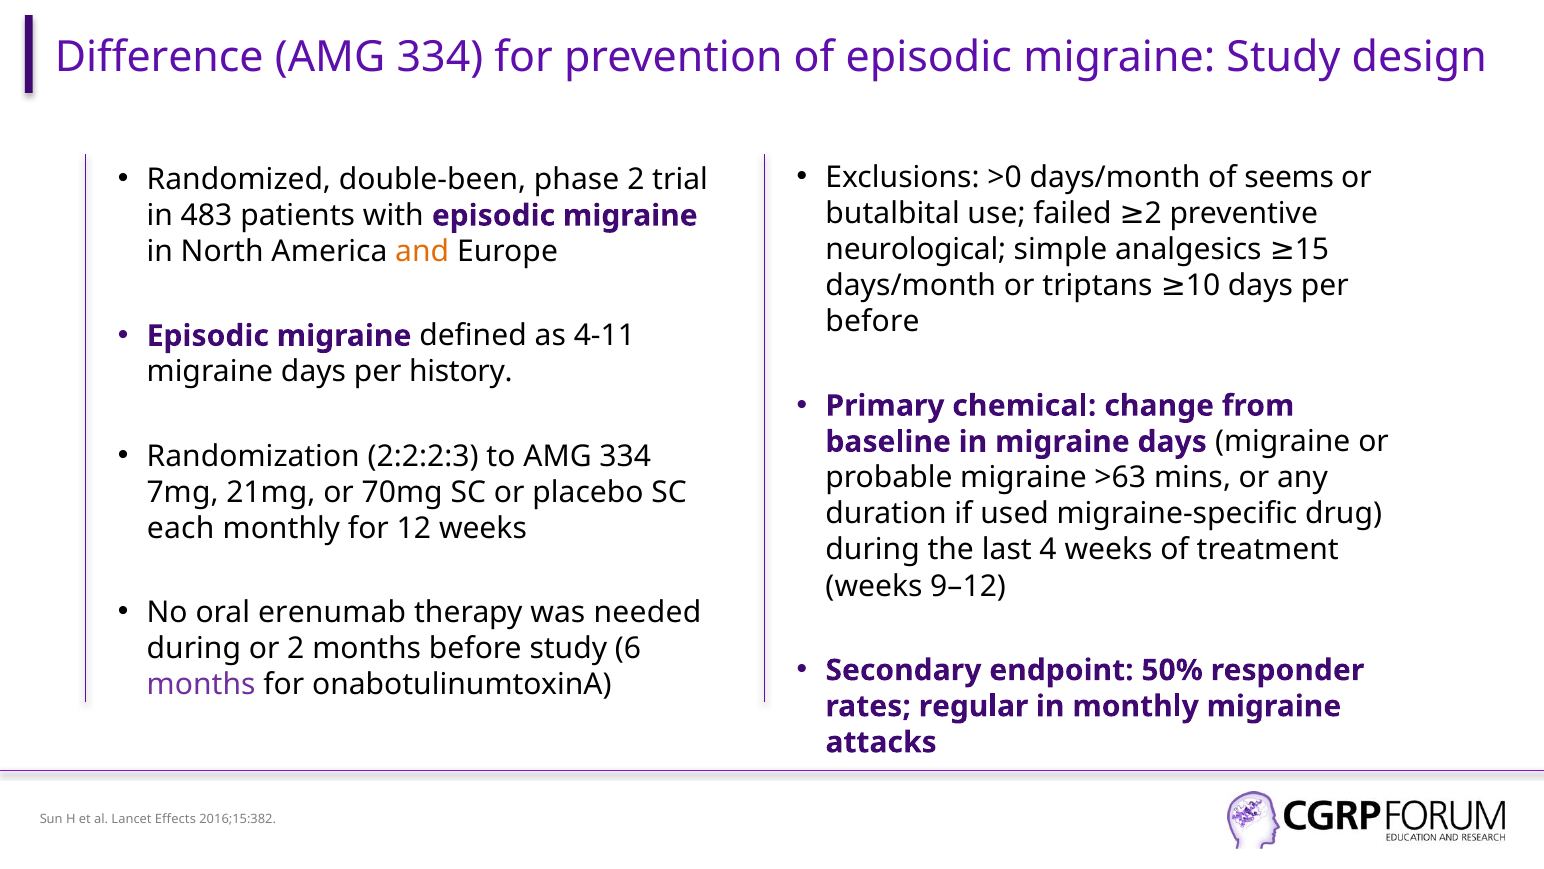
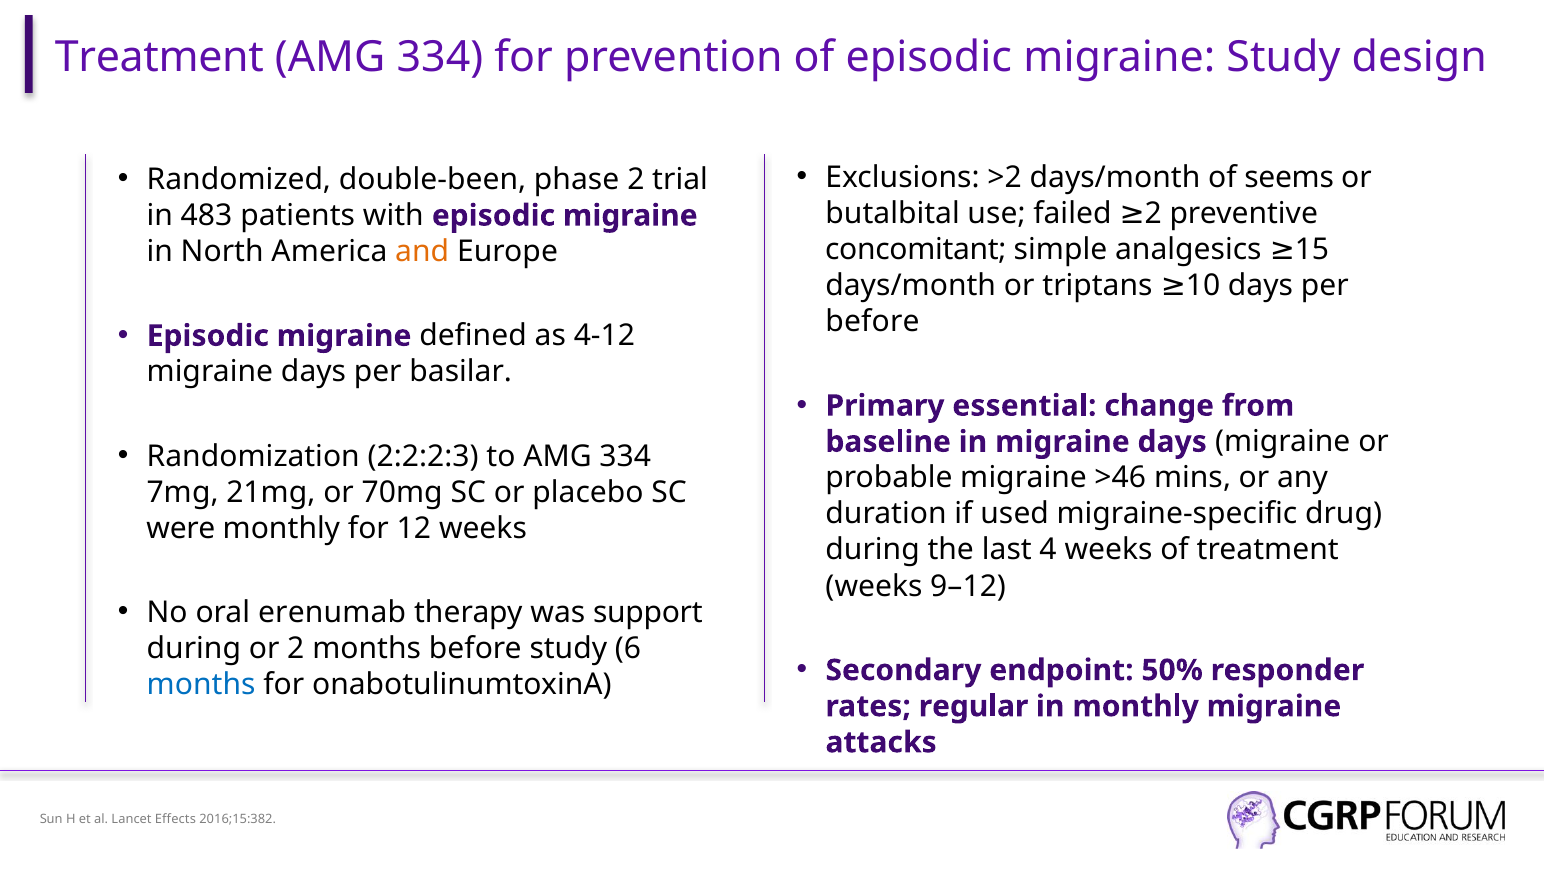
Difference at (159, 57): Difference -> Treatment
>0: >0 -> >2
neurological: neurological -> concomitant
4-11: 4-11 -> 4-12
history: history -> basilar
chemical: chemical -> essential
>63: >63 -> >46
each: each -> were
needed: needed -> support
months at (201, 684) colour: purple -> blue
